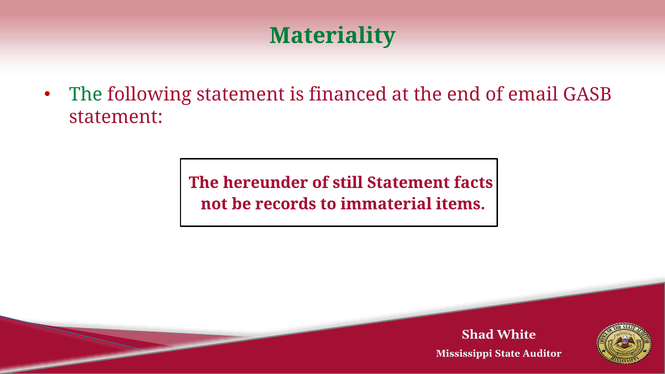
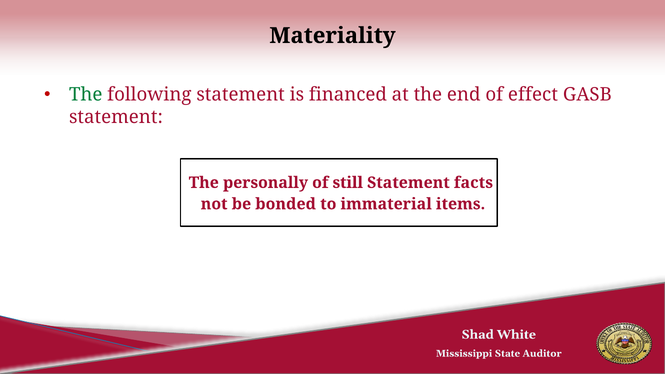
Materiality colour: green -> black
email: email -> effect
hereunder: hereunder -> personally
records: records -> bonded
